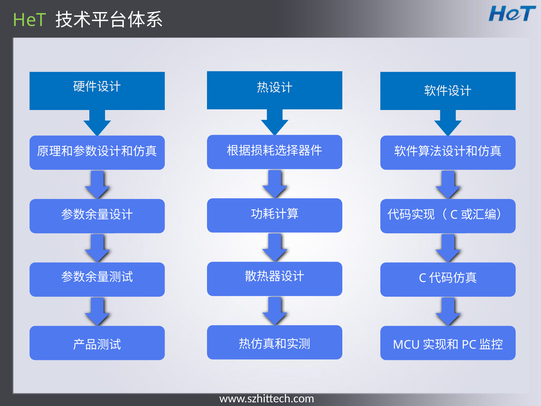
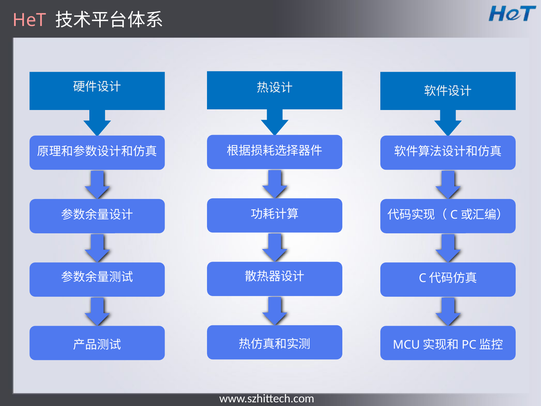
HeT colour: light green -> pink
